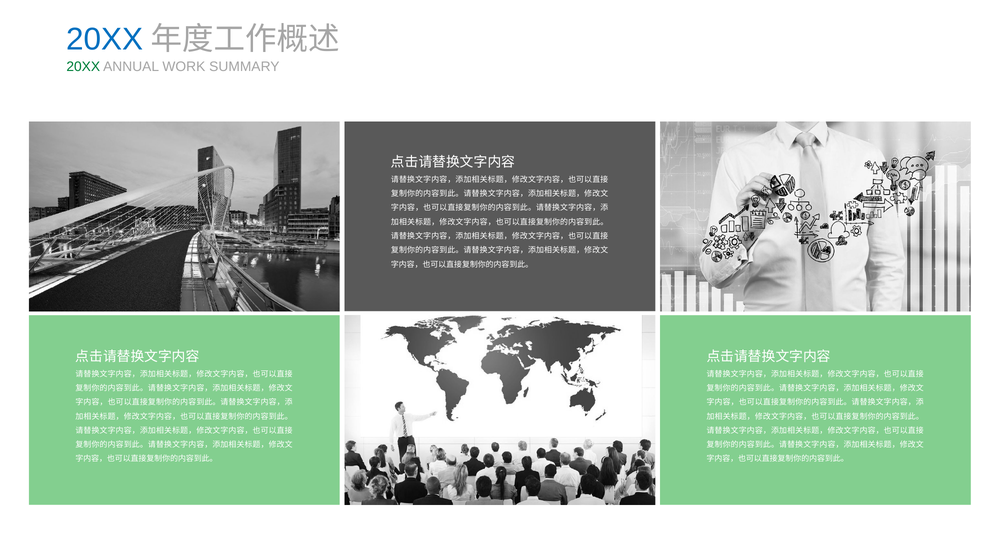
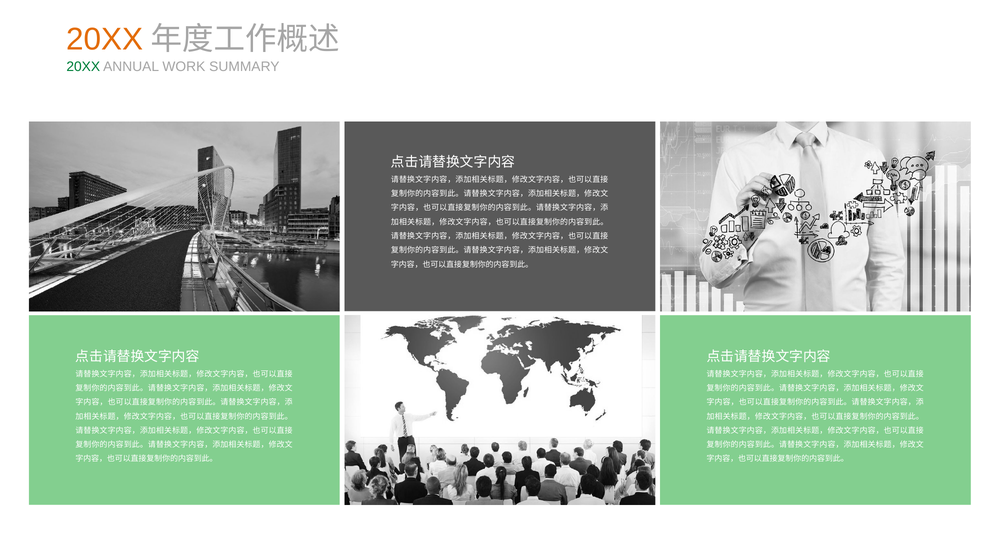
20XX at (105, 39) colour: blue -> orange
